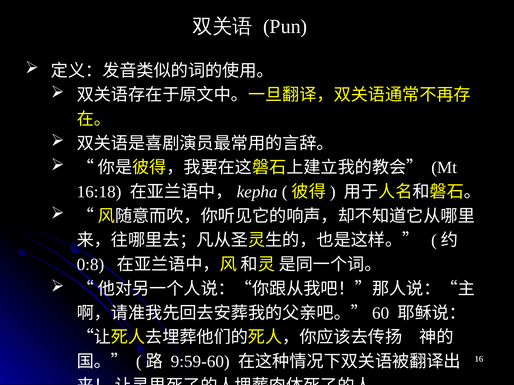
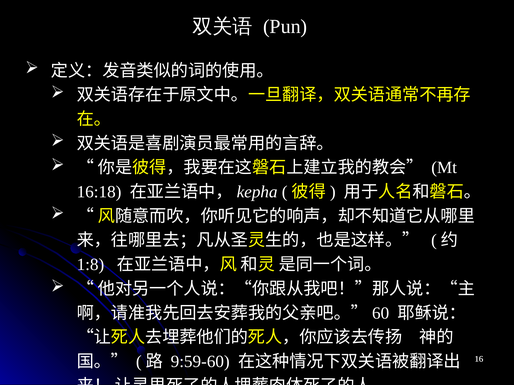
0:8: 0:8 -> 1:8
